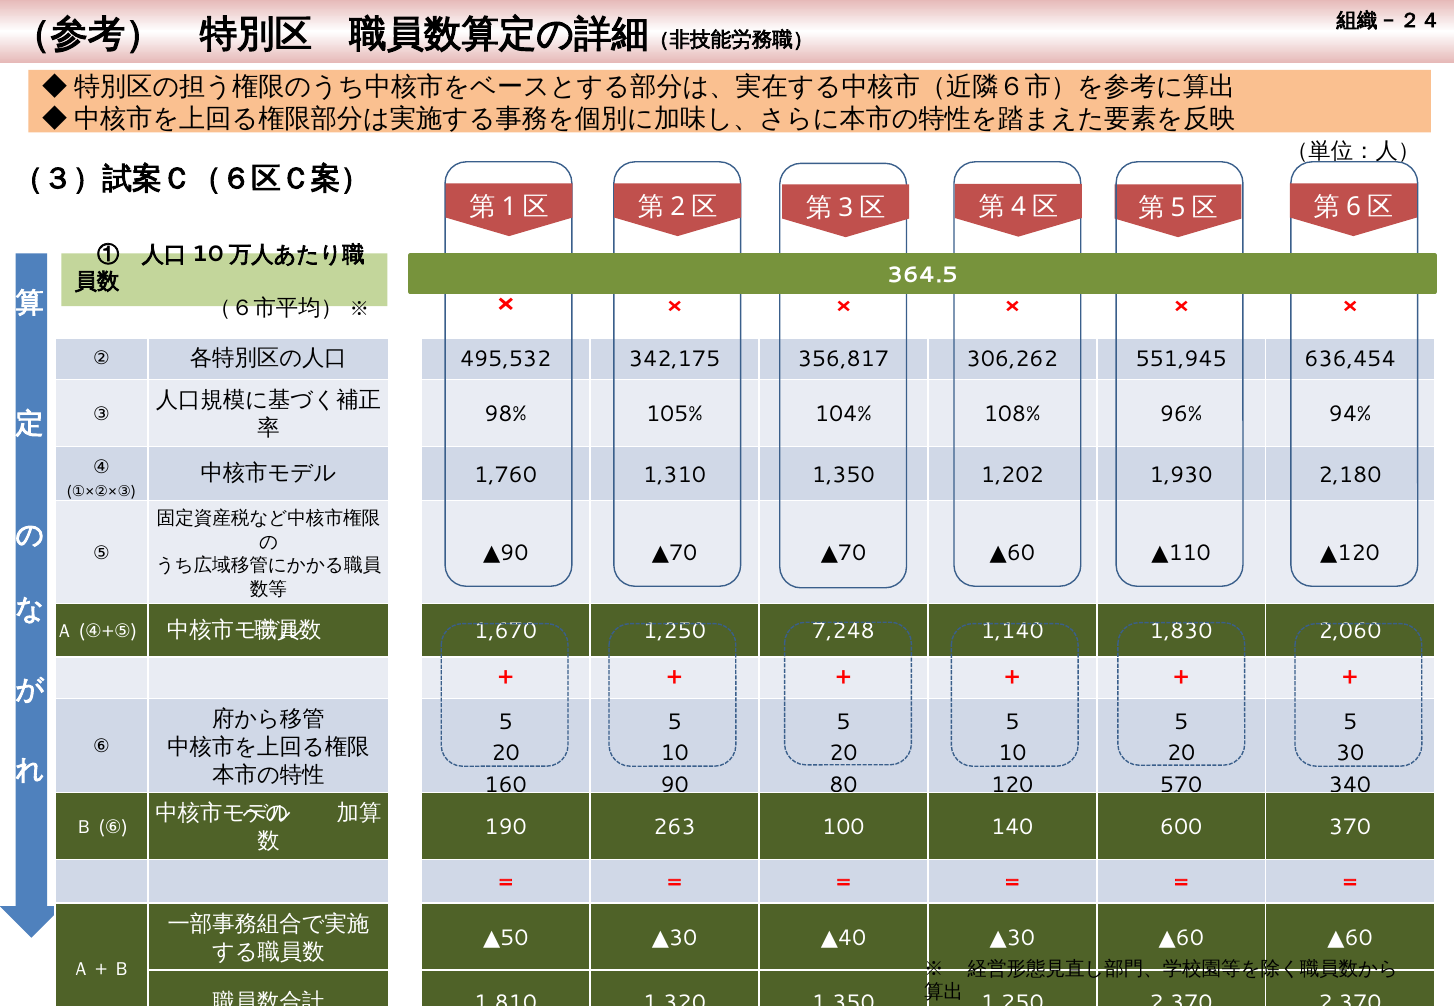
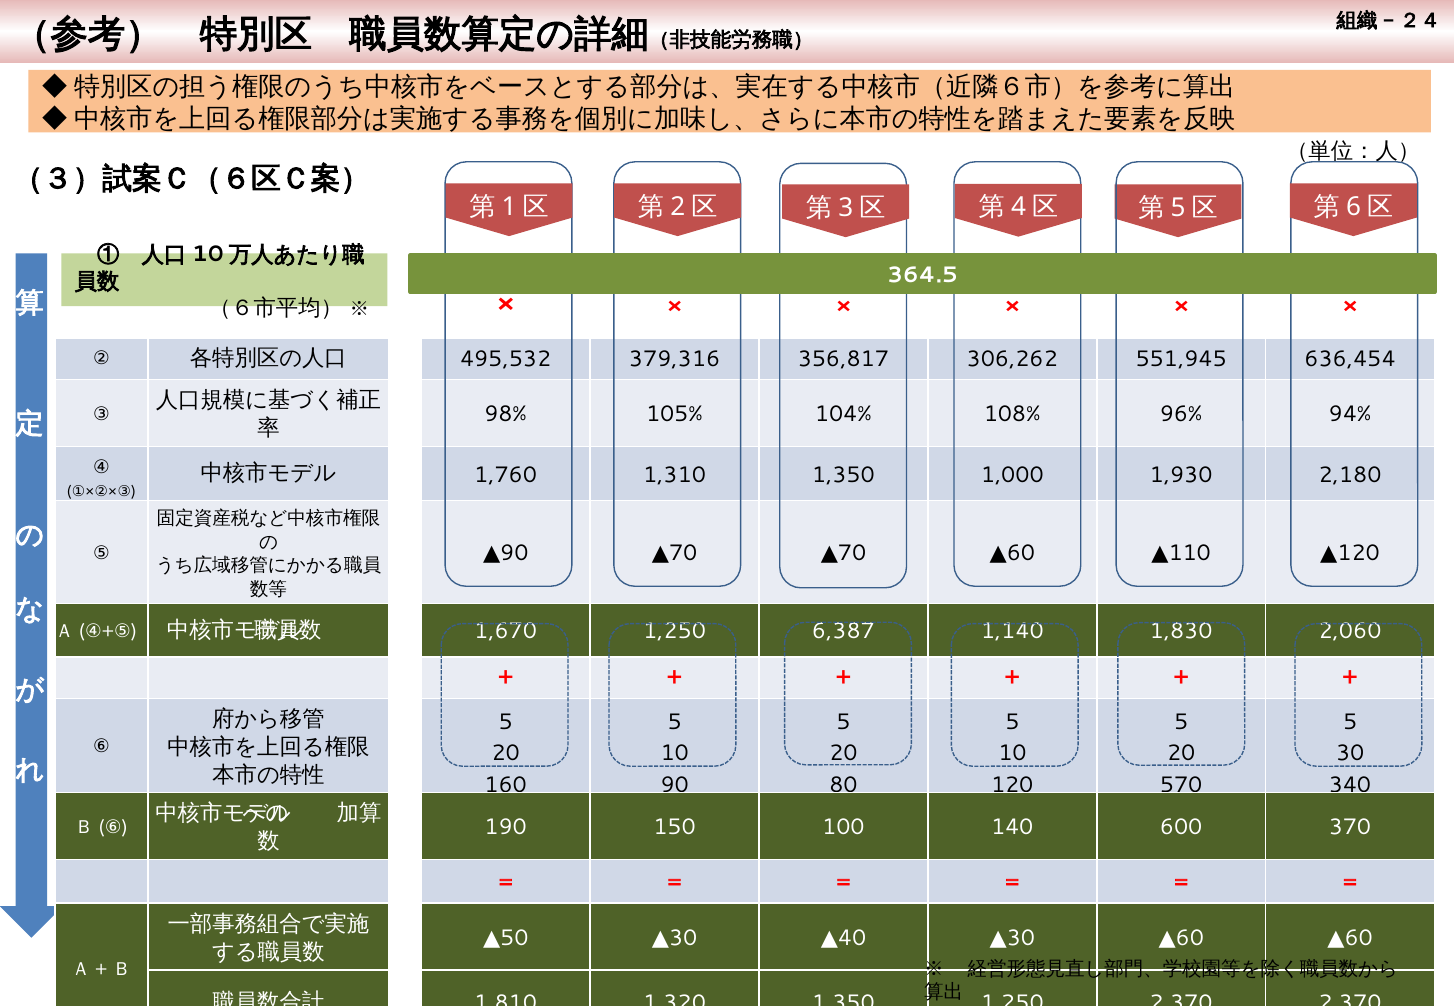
342,175: 342,175 -> 379,316
1,202: 1,202 -> 1,000
7,248: 7,248 -> 6,387
263: 263 -> 150
